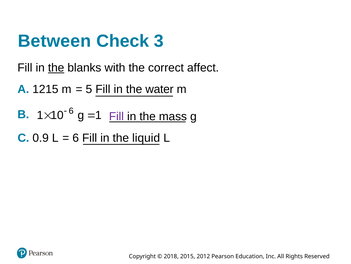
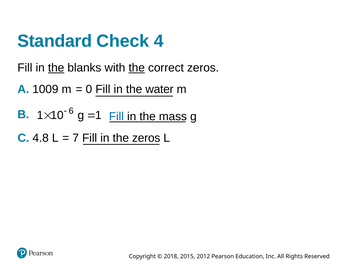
Between: Between -> Standard
3: 3 -> 4
the at (137, 68) underline: none -> present
correct affect: affect -> zeros
1215: 1215 -> 1009
5: 5 -> 0
Fill at (116, 116) colour: purple -> blue
0.9: 0.9 -> 4.8
6 at (76, 138): 6 -> 7
the liquid: liquid -> zeros
